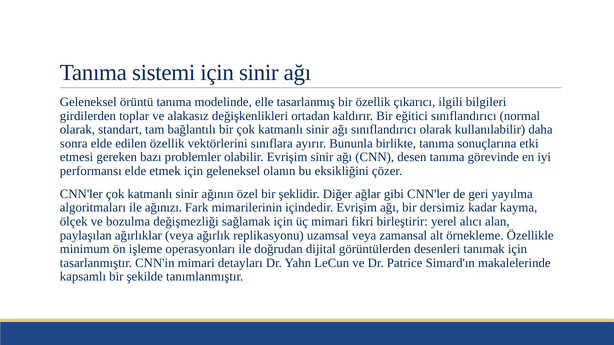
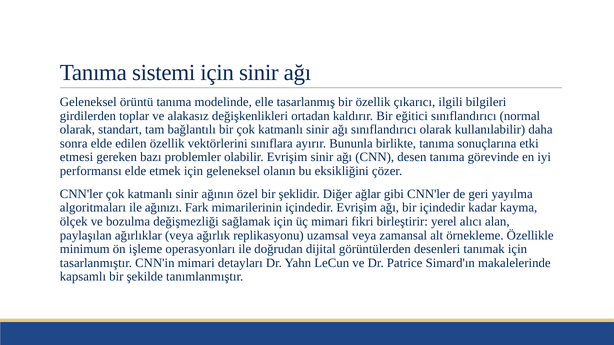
bir dersimiz: dersimiz -> içindedir
